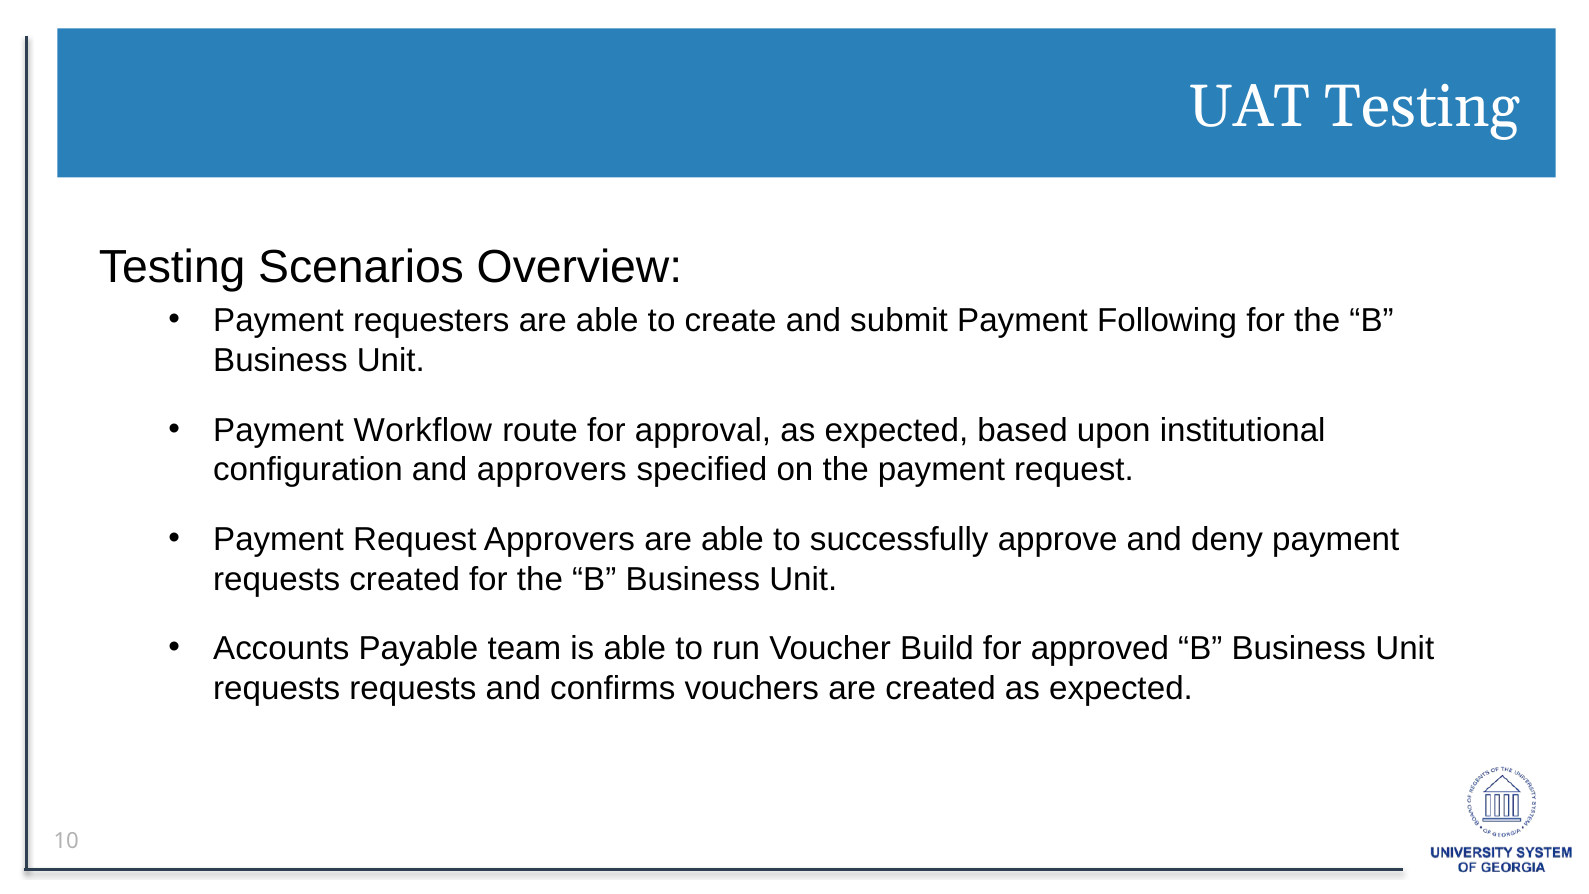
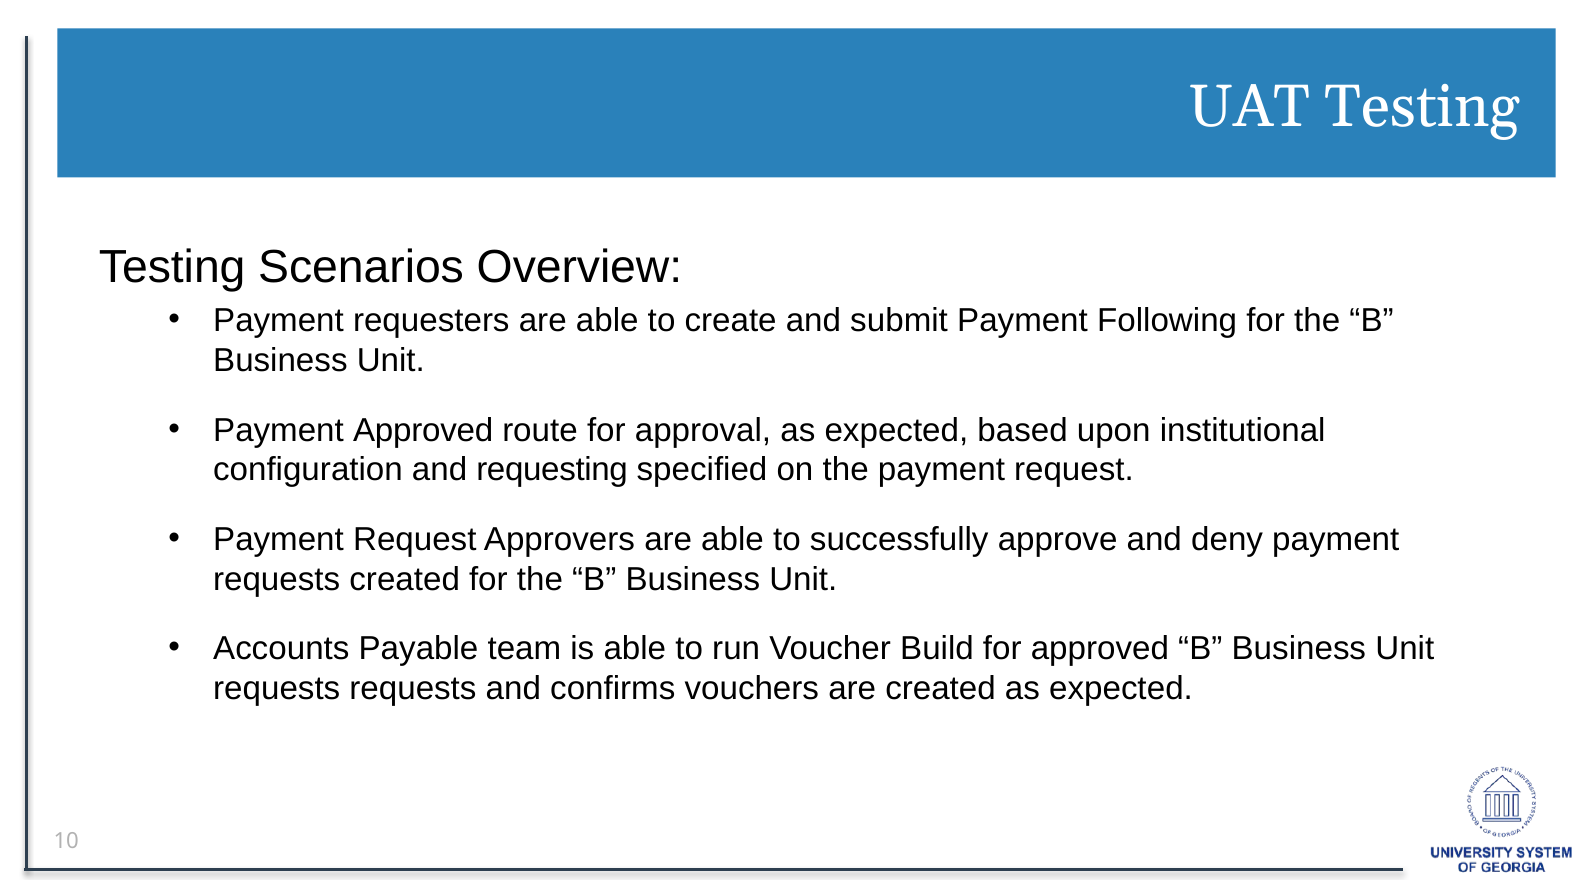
Payment Workflow: Workflow -> Approved
and approvers: approvers -> requesting
